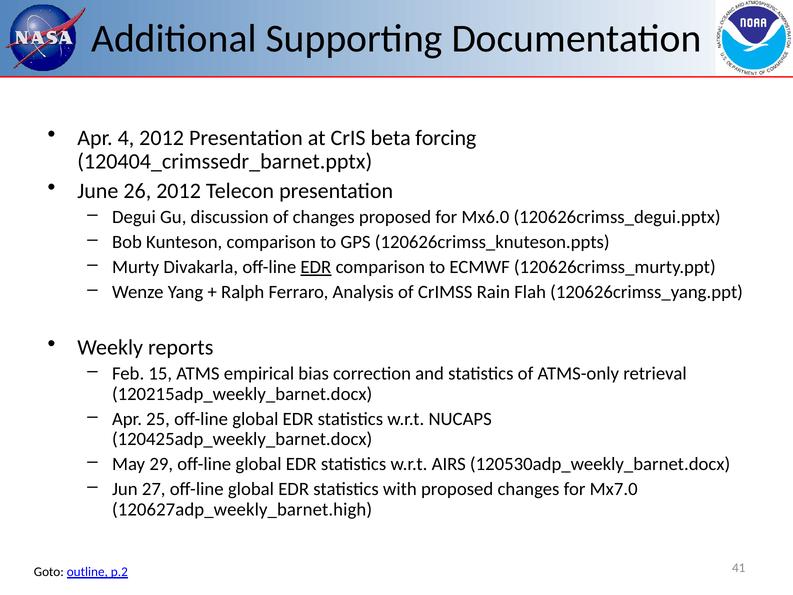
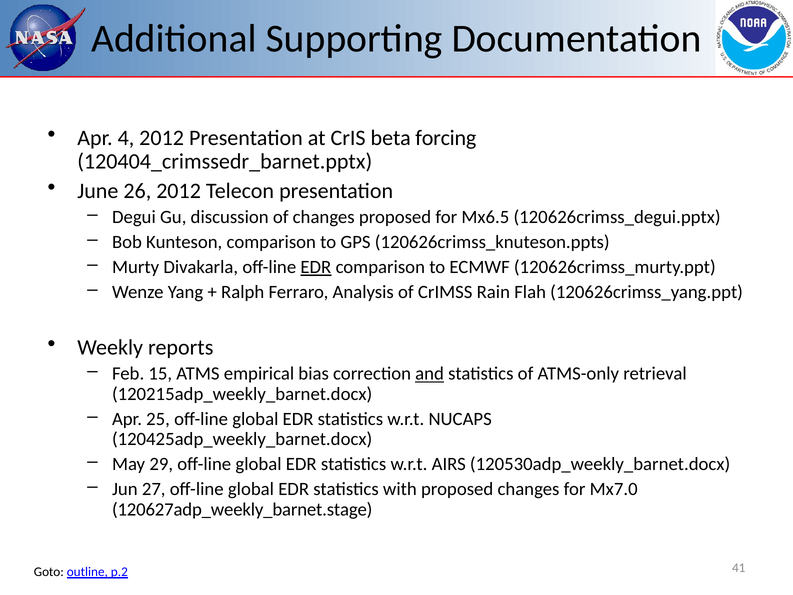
Mx6.0: Mx6.0 -> Mx6.5
and underline: none -> present
120627adp_weekly_barnet.high: 120627adp_weekly_barnet.high -> 120627adp_weekly_barnet.stage
